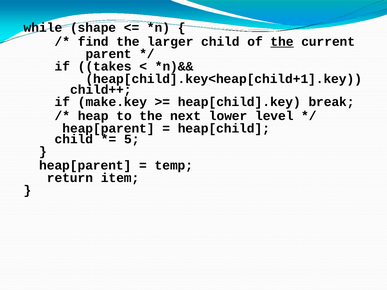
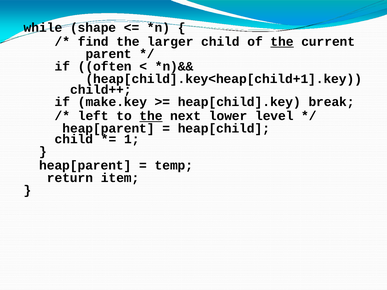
takes: takes -> often
heap: heap -> left
the at (151, 116) underline: none -> present
5: 5 -> 1
